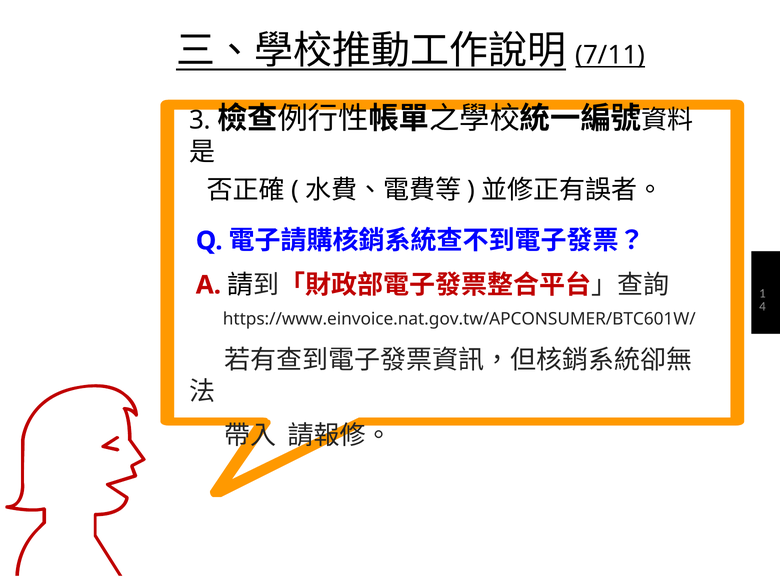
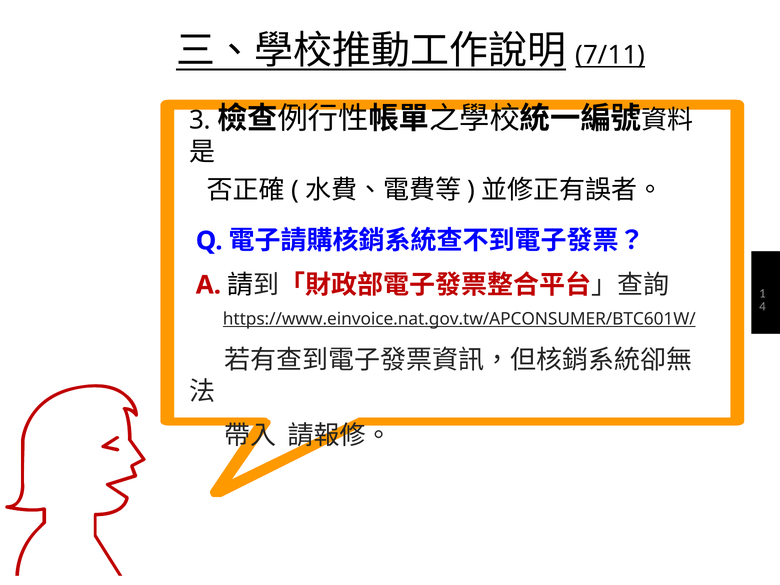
https://www.einvoice.nat.gov.tw/APCONSUMER/BTC601W/ underline: none -> present
